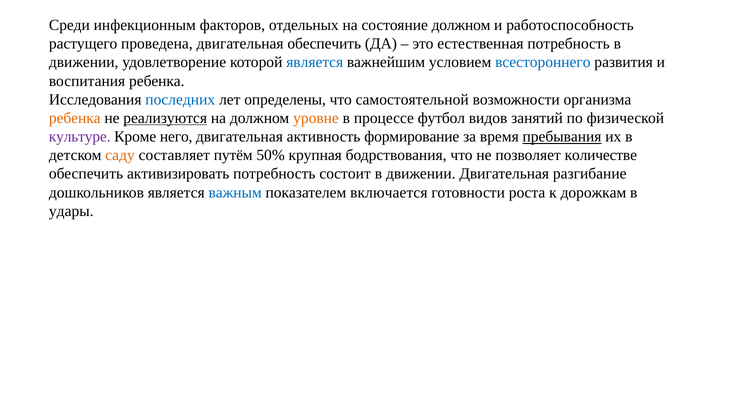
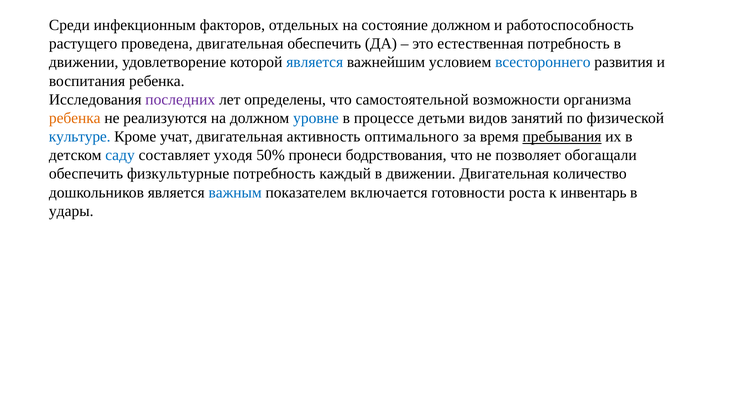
последних colour: blue -> purple
реализуются underline: present -> none
уровне colour: orange -> blue
футбол: футбол -> детьми
культуре colour: purple -> blue
него: него -> учат
формирование: формирование -> оптимального
саду colour: orange -> blue
путём: путём -> уходя
крупная: крупная -> пронеси
количестве: количестве -> обогащали
активизировать: активизировать -> физкультурные
состоит: состоит -> каждый
разгибание: разгибание -> количество
дорожкам: дорожкам -> инвентарь
